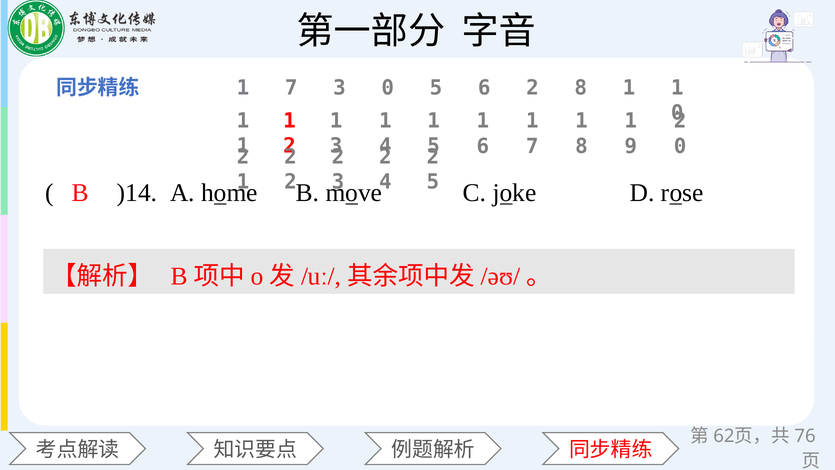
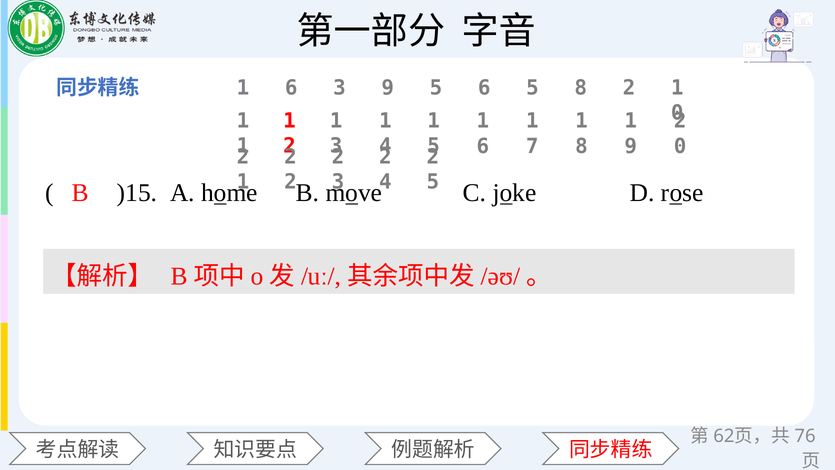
7 at (291, 88): 7 -> 6
3 0: 0 -> 9
6 2: 2 -> 5
1 at (629, 88): 1 -> 2
)14: )14 -> )15
